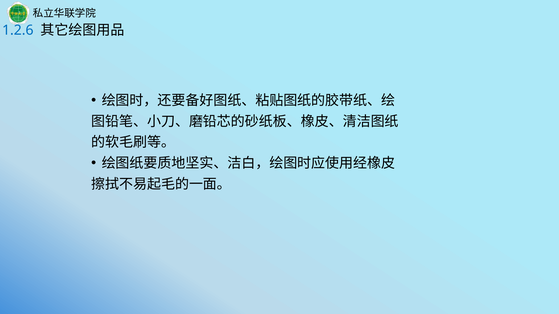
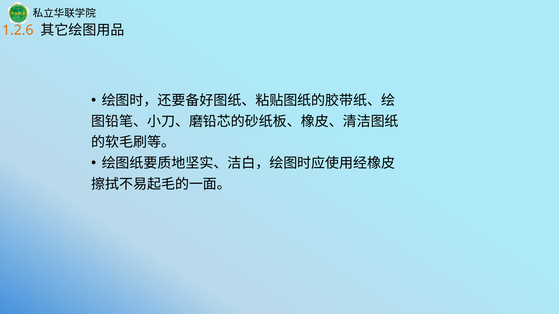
1.2.6 colour: blue -> orange
